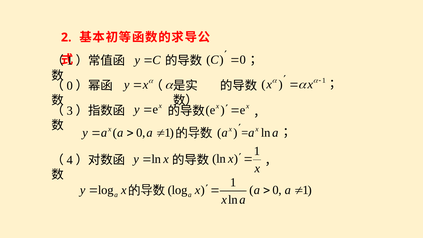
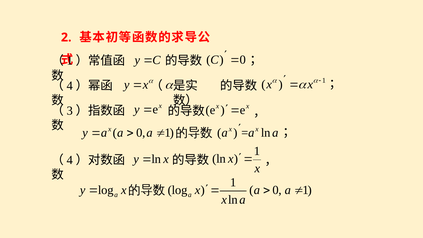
0 at (70, 86): 0 -> 4
